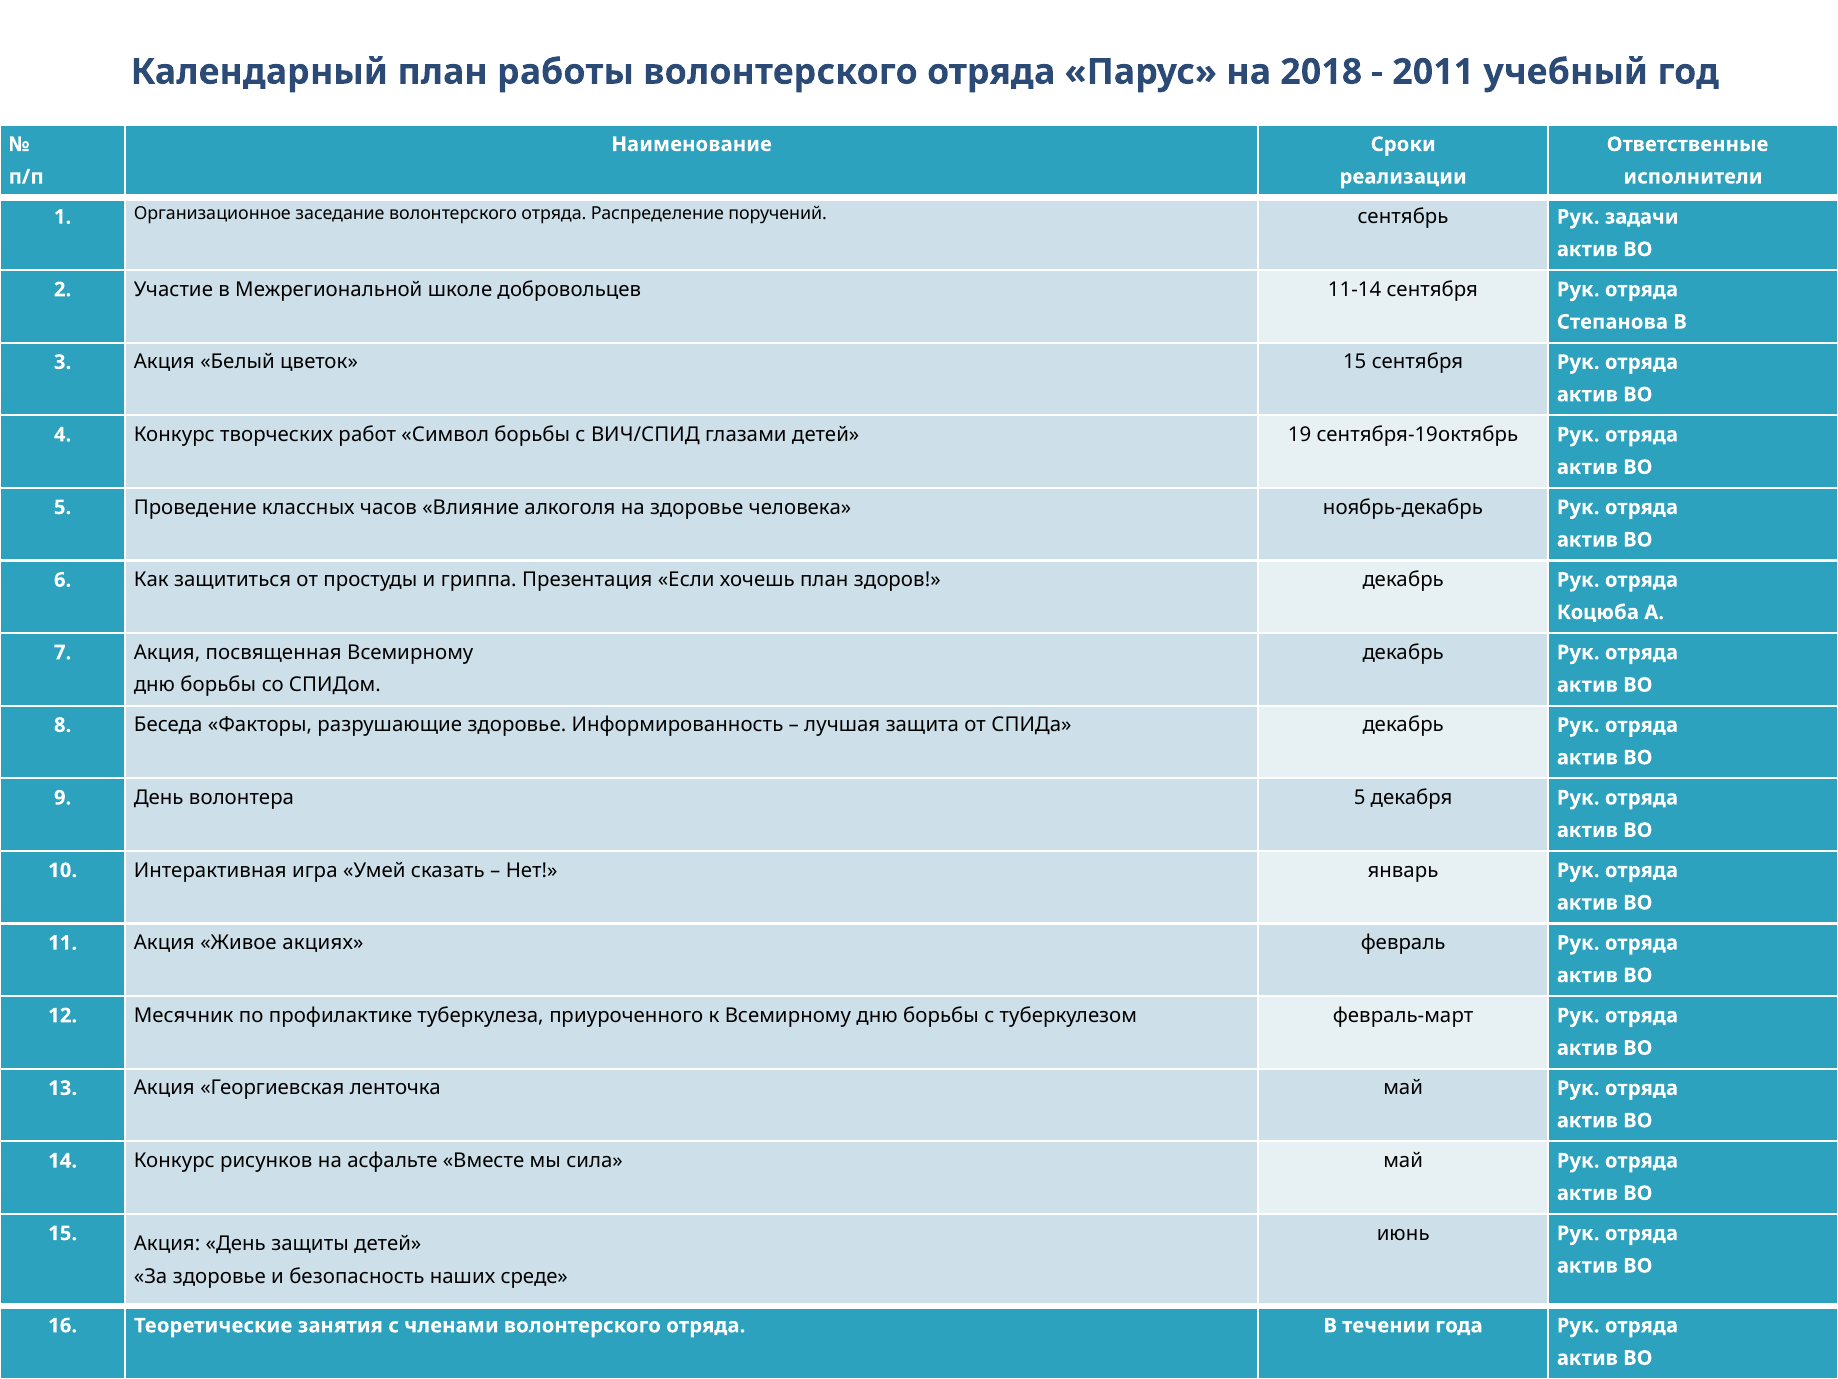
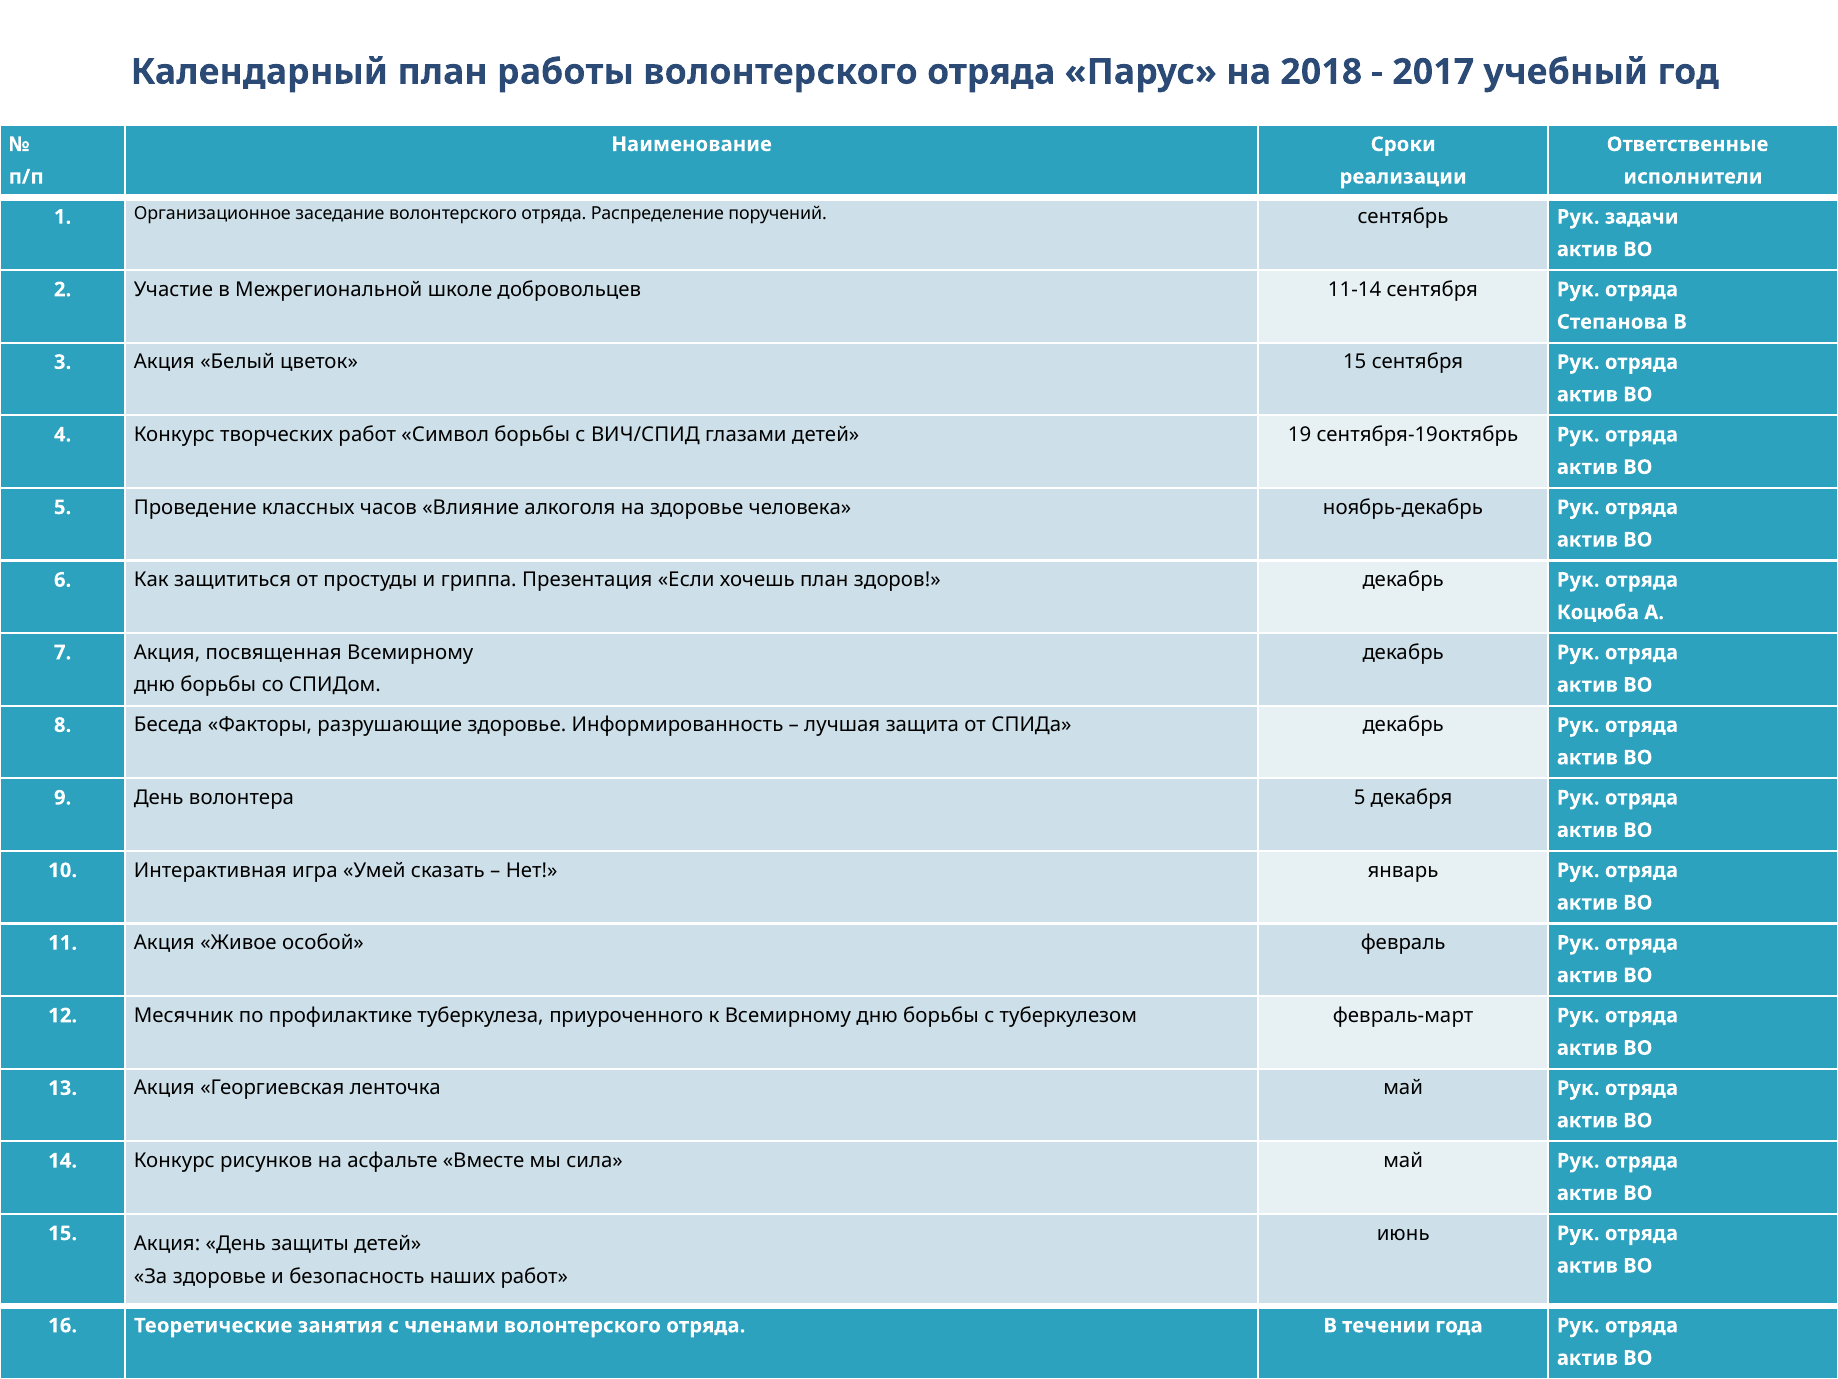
2011: 2011 -> 2017
акциях: акциях -> особой
наших среде: среде -> работ
